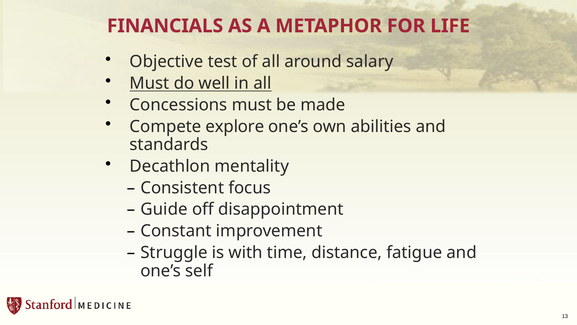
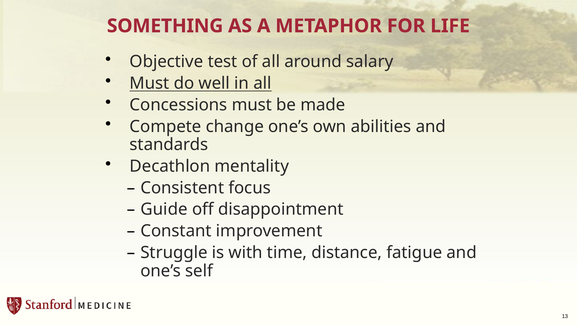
FINANCIALS: FINANCIALS -> SOMETHING
explore: explore -> change
